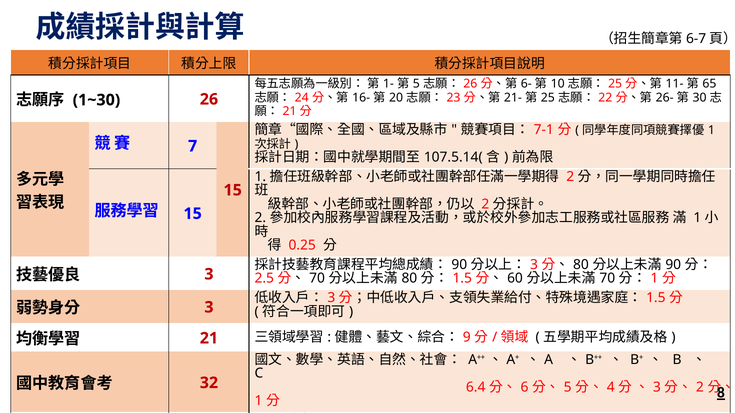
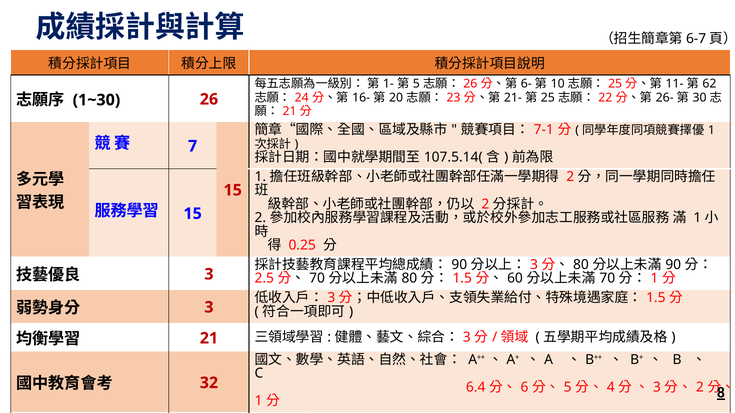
65: 65 -> 62
9 at (467, 337): 9 -> 3
